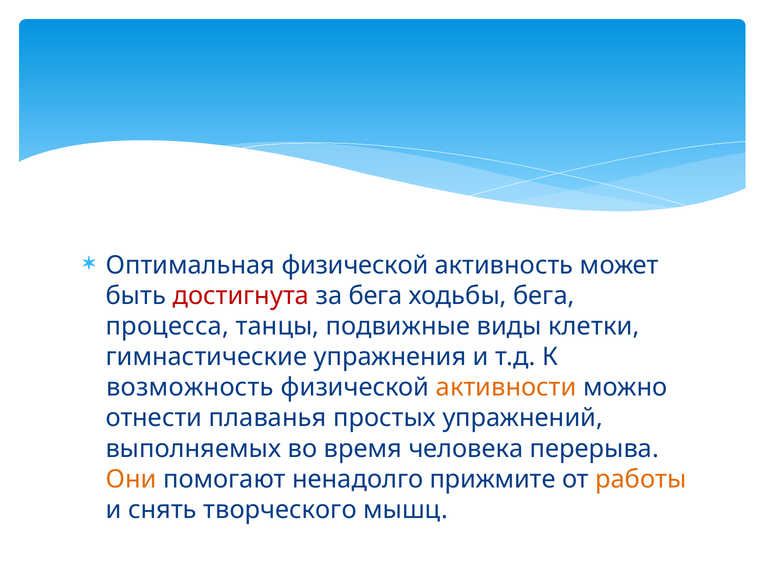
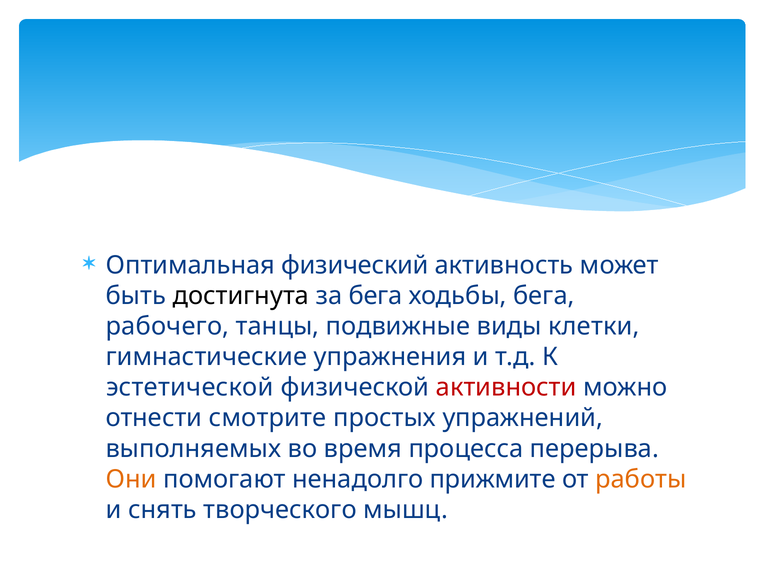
Оптимальная физической: физической -> физический
достигнута colour: red -> black
процесса: процесса -> рабочего
возможность: возможность -> эстетической
активности colour: orange -> red
плаванья: плаванья -> смотрите
человека: человека -> процесса
